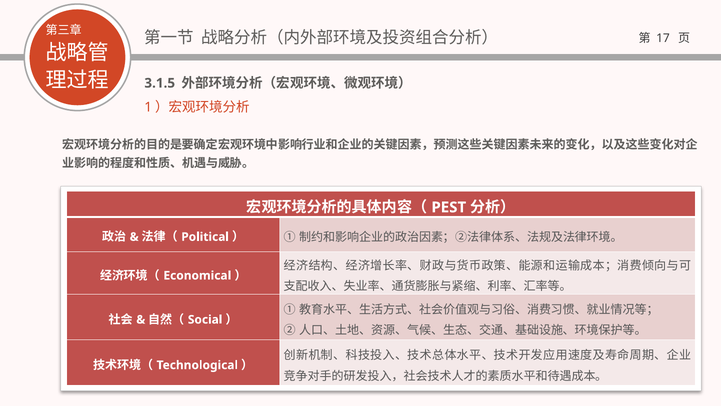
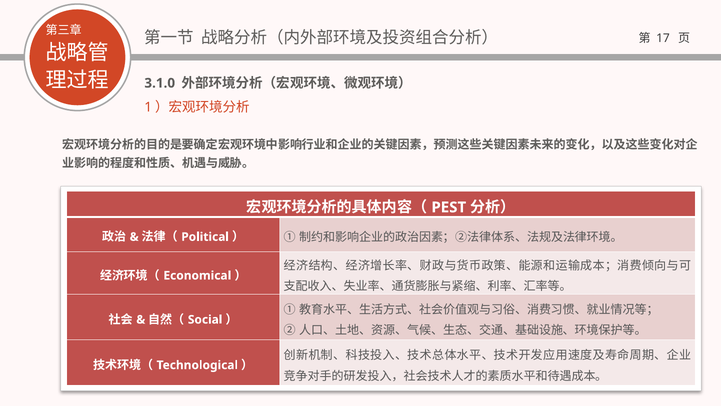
3.1.5: 3.1.5 -> 3.1.0
